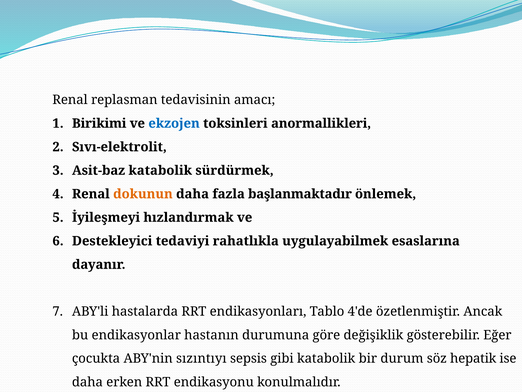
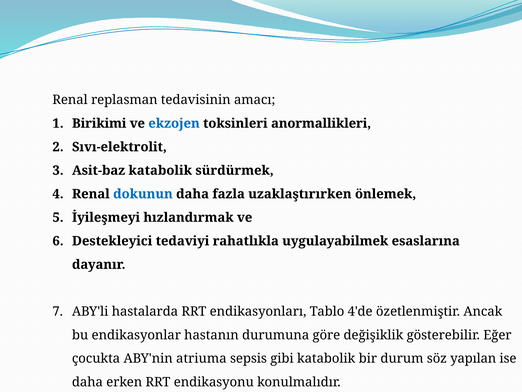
dokunun colour: orange -> blue
başlanmaktadır: başlanmaktadır -> uzaklaştırırken
sızıntıyı: sızıntıyı -> atriuma
hepatik: hepatik -> yapılan
